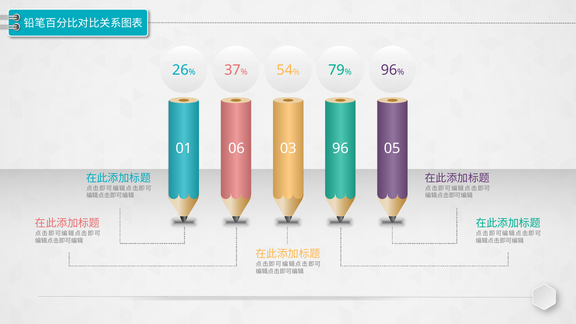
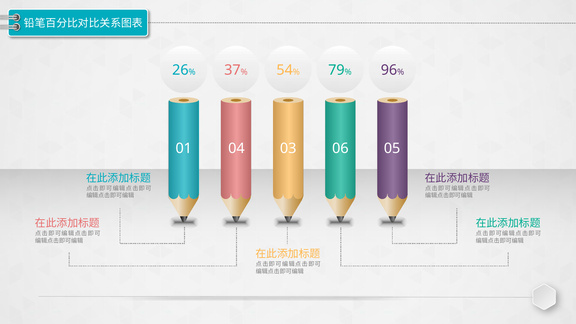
06: 06 -> 04
03 96: 96 -> 06
